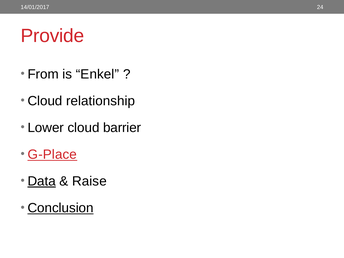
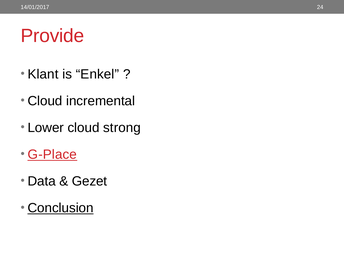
From: From -> Klant
relationship: relationship -> incremental
barrier: barrier -> strong
Data underline: present -> none
Raise: Raise -> Gezet
